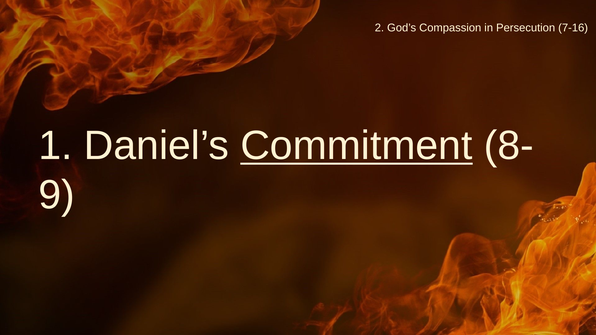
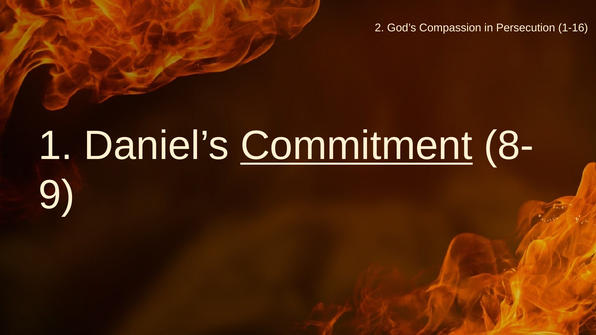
7-16: 7-16 -> 1-16
